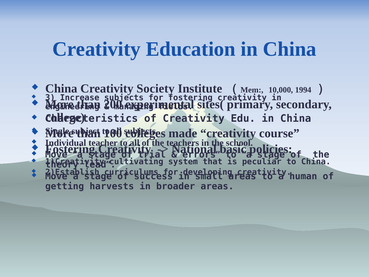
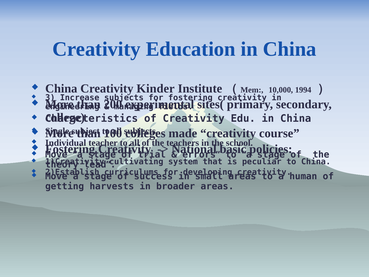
Society: Society -> Kinder
